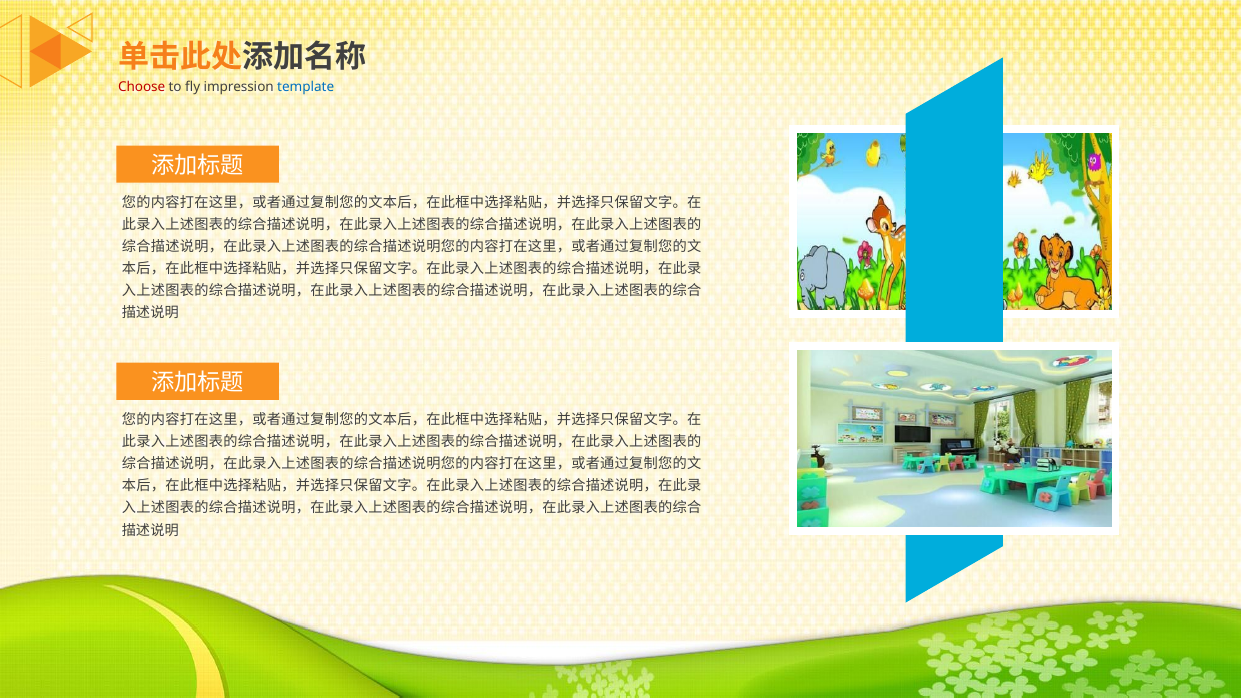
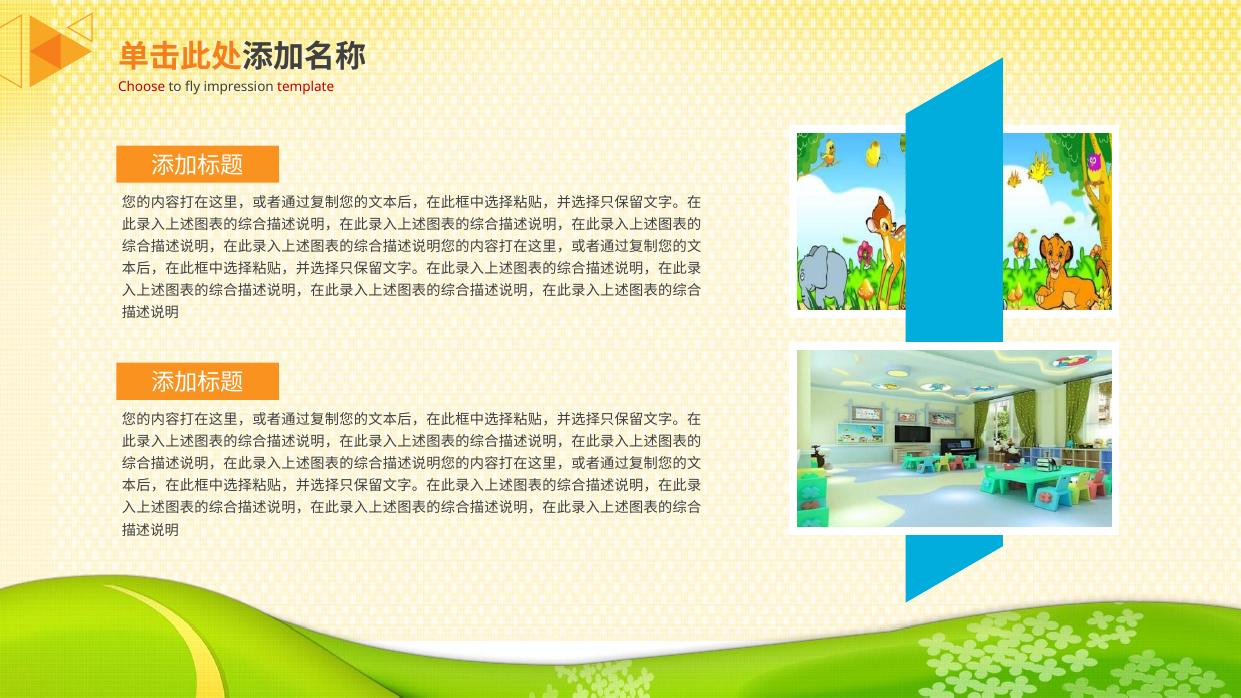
template colour: blue -> red
